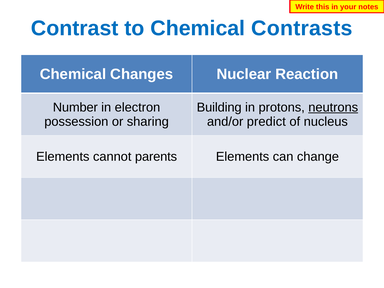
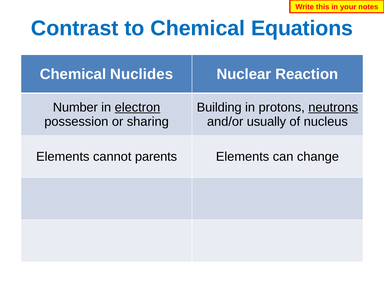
Contrasts: Contrasts -> Equations
Changes: Changes -> Nuclides
electron underline: none -> present
predict: predict -> usually
